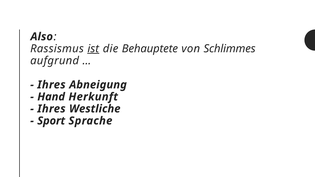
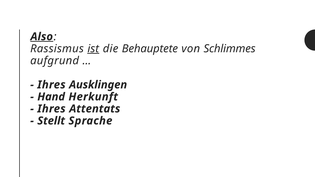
Also underline: none -> present
Abneigung: Abneigung -> Ausklingen
Westliche: Westliche -> Attentats
Sport: Sport -> Stellt
